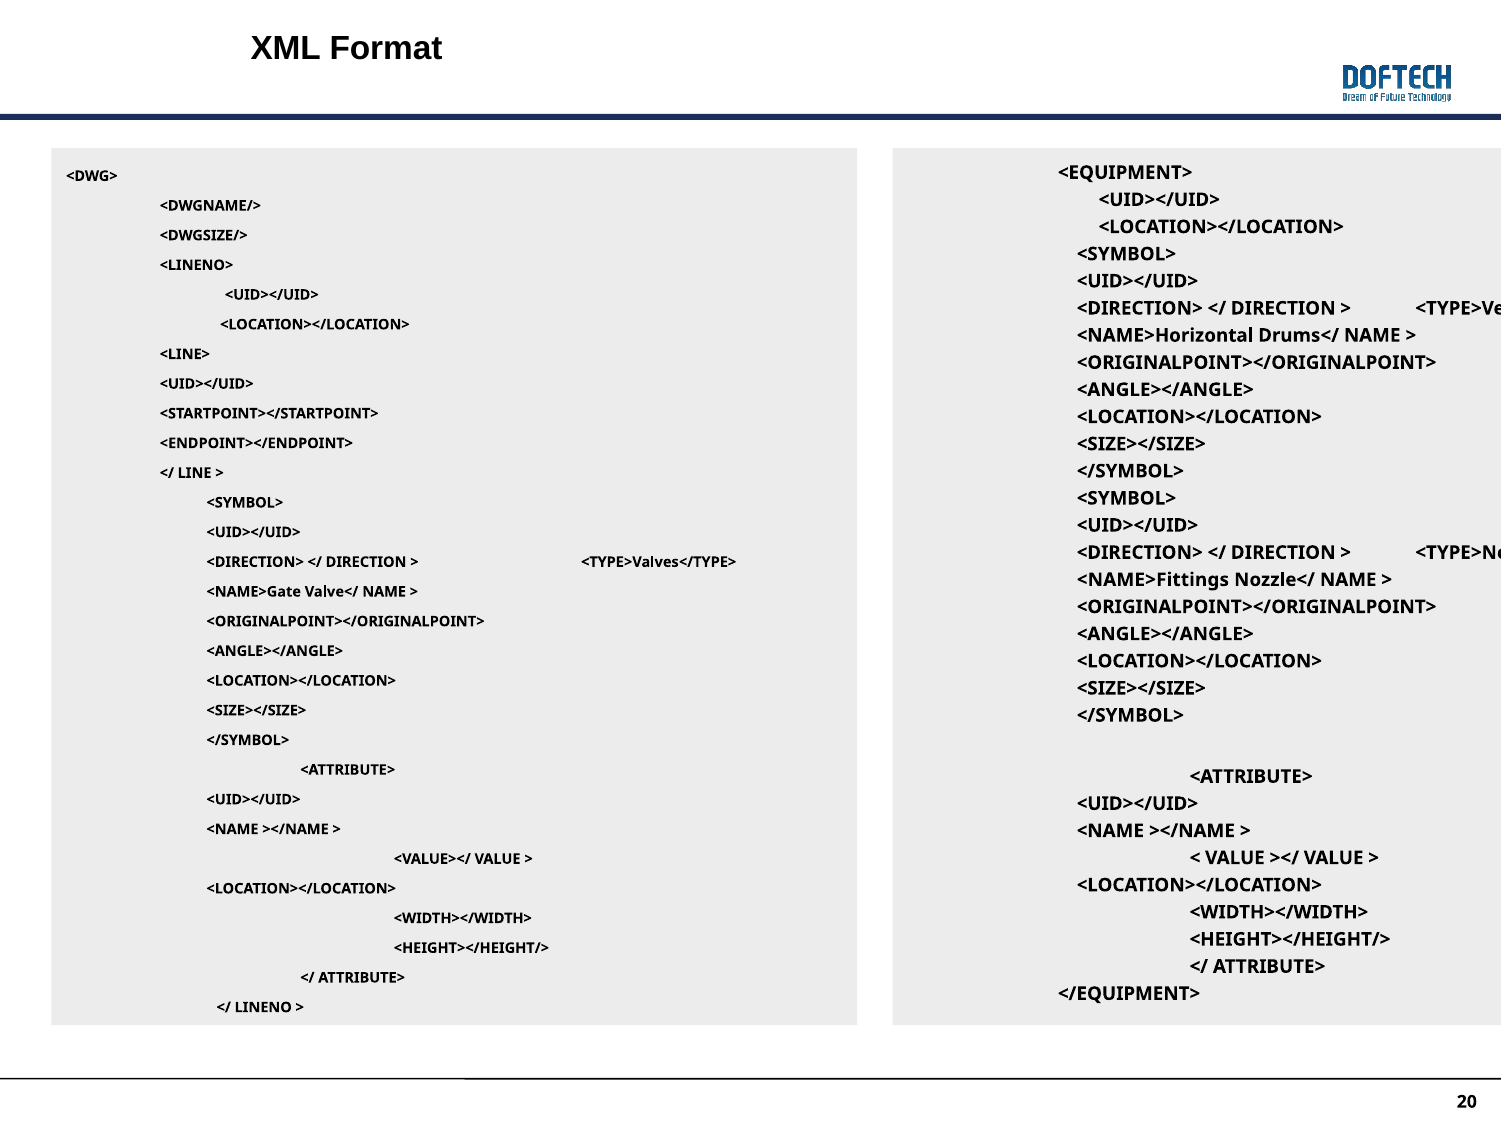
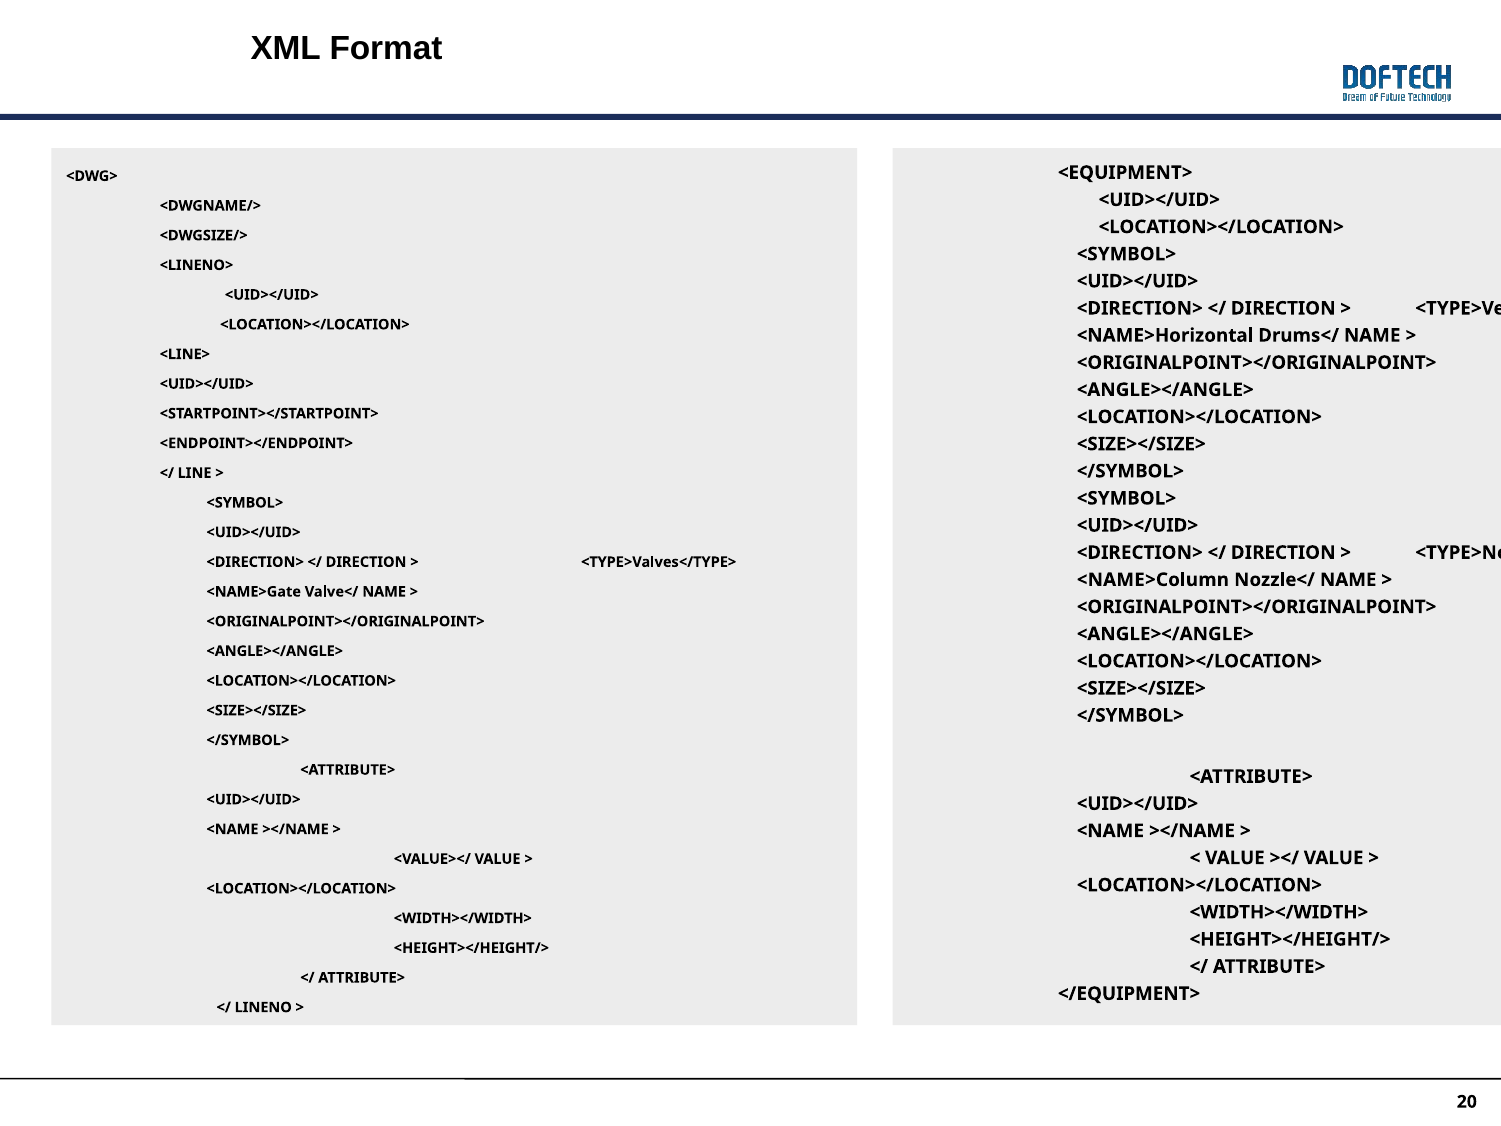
<NAME>Fittings: <NAME>Fittings -> <NAME>Column
